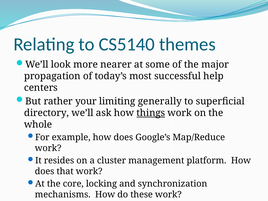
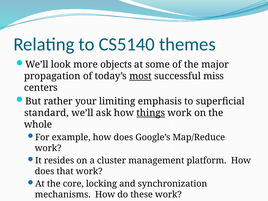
nearer: nearer -> objects
most underline: none -> present
help: help -> miss
generally: generally -> emphasis
directory: directory -> standard
